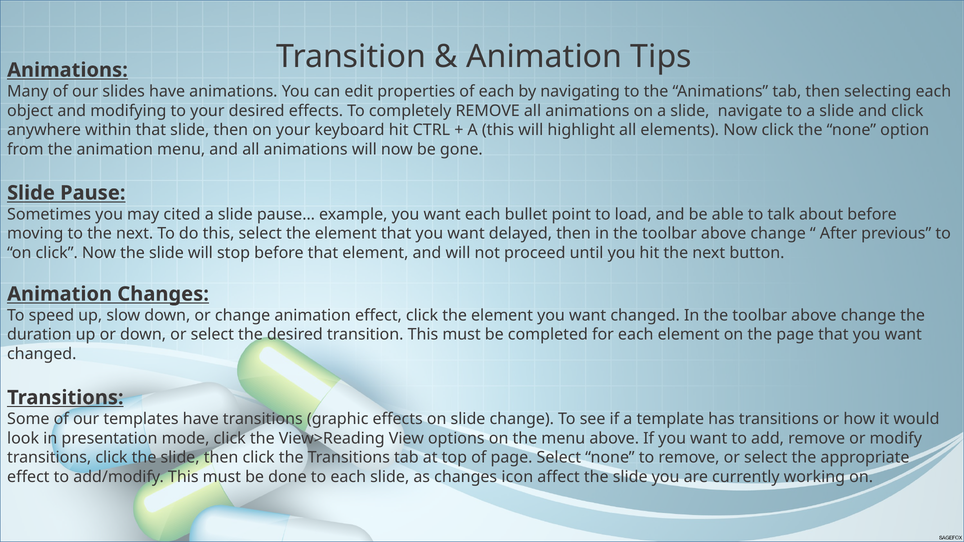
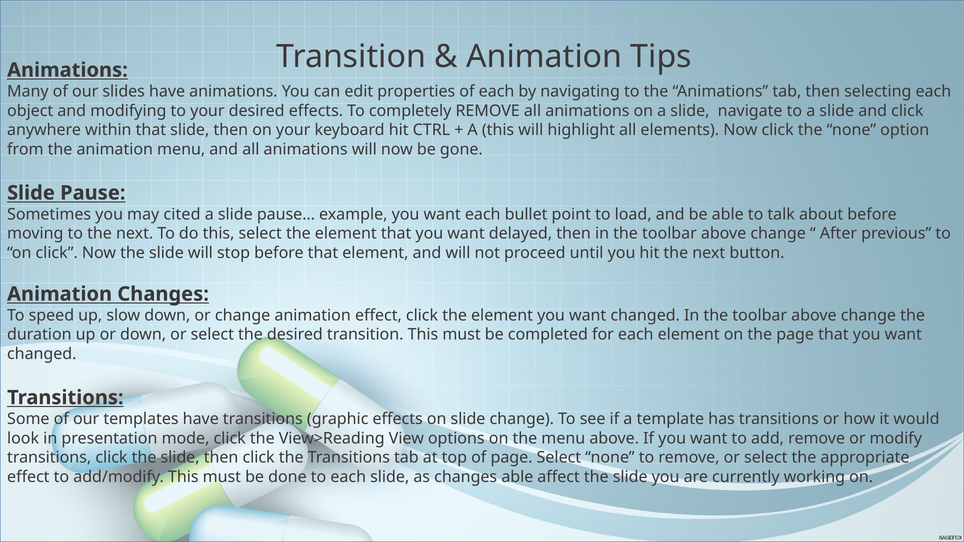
changes icon: icon -> able
